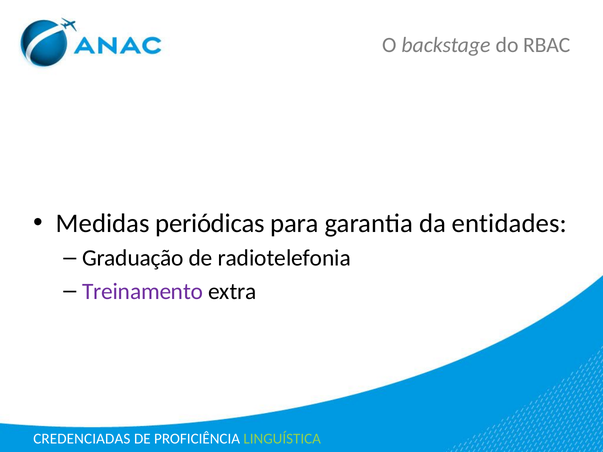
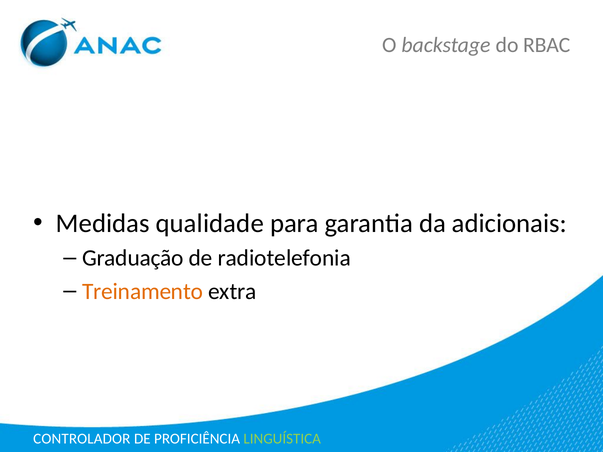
periódicas: periódicas -> qualidade
entidades: entidades -> adicionais
Treinamento colour: purple -> orange
CREDENCIADAS: CREDENCIADAS -> CONTROLADOR
